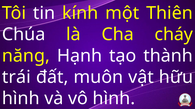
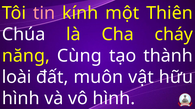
tin colour: white -> pink
Hạnh: Hạnh -> Cùng
trái: trái -> loài
